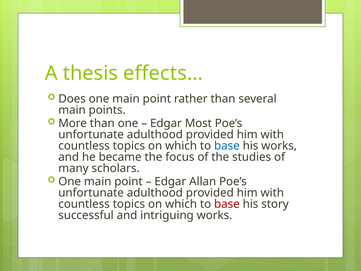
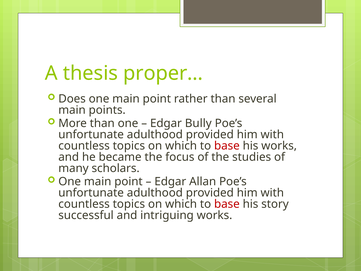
effects…: effects… -> proper…
Most: Most -> Bully
base at (227, 146) colour: blue -> red
